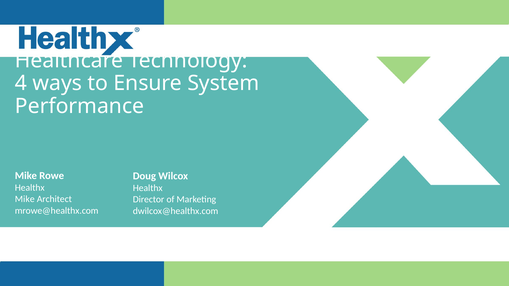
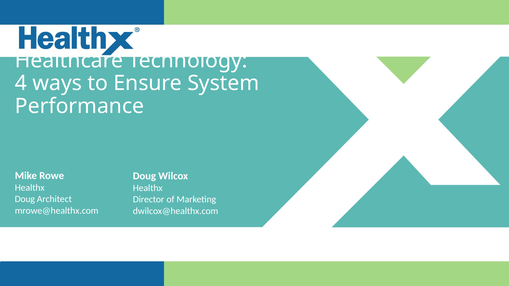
Mike at (25, 199): Mike -> Doug
